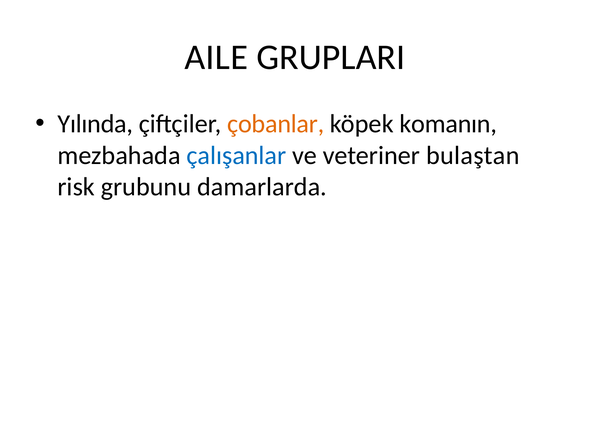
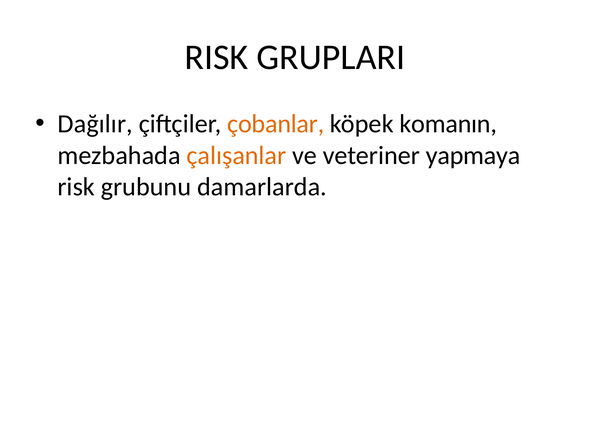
AILE at (216, 57): AILE -> RISK
Yılında: Yılında -> Dağılır
çalışanlar colour: blue -> orange
bulaştan: bulaştan -> yapmaya
